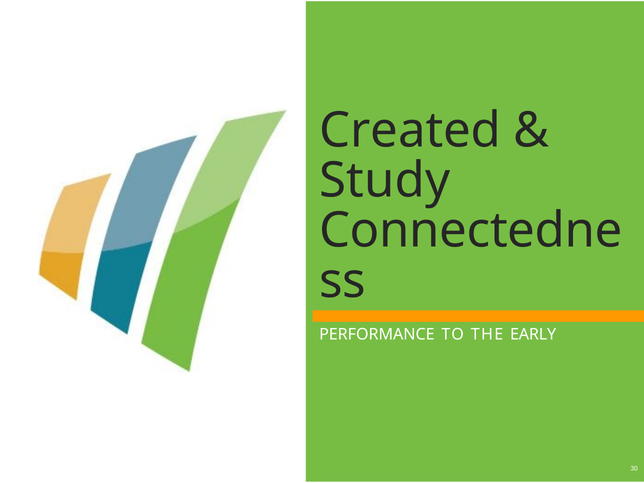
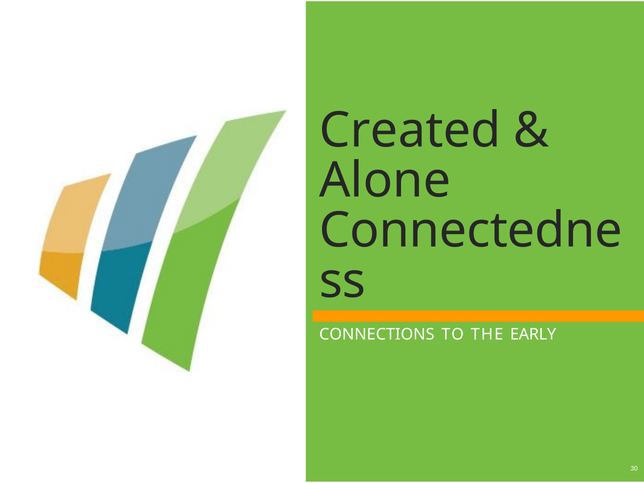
Study: Study -> Alone
PERFORMANCE: PERFORMANCE -> CONNECTIONS
